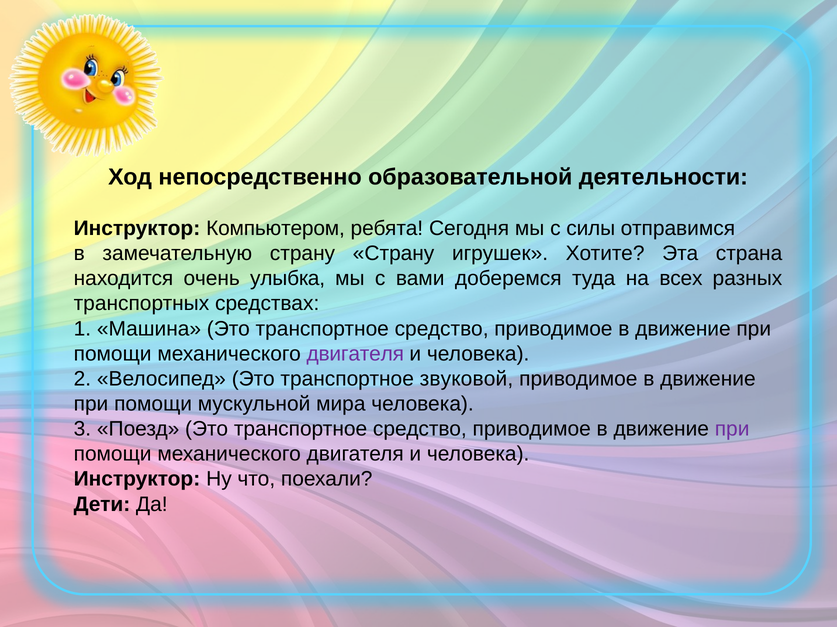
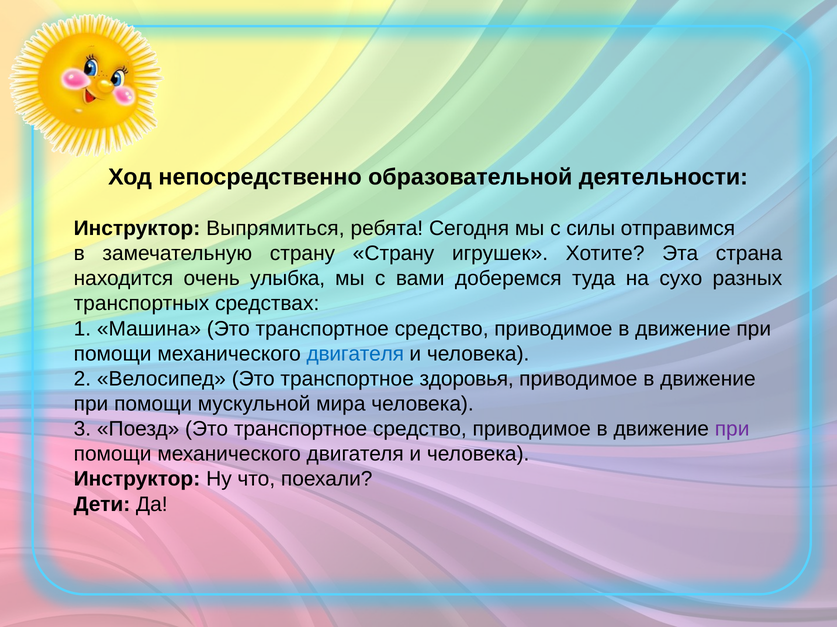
Компьютером: Компьютером -> Выпрямиться
всех: всех -> сухо
двигателя at (355, 354) colour: purple -> blue
звуковой: звуковой -> здоровья
